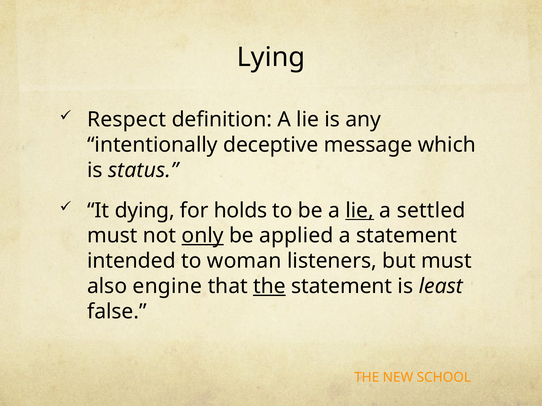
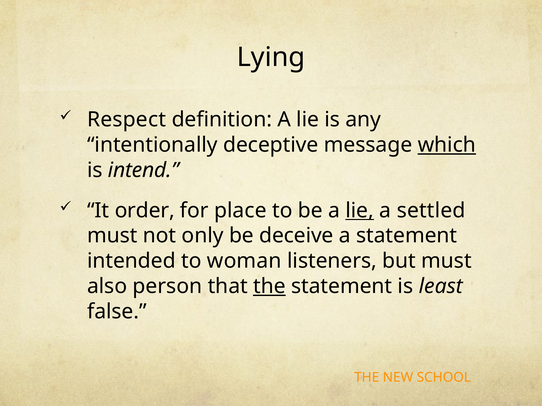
which underline: none -> present
status: status -> intend
dying: dying -> order
holds: holds -> place
only underline: present -> none
applied: applied -> deceive
engine: engine -> person
